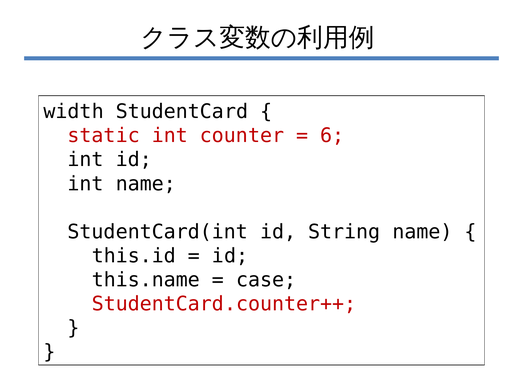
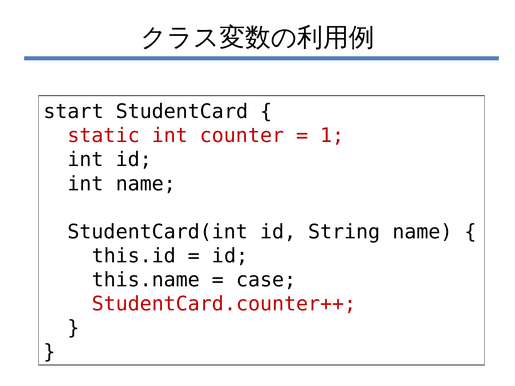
width: width -> start
6: 6 -> 1
